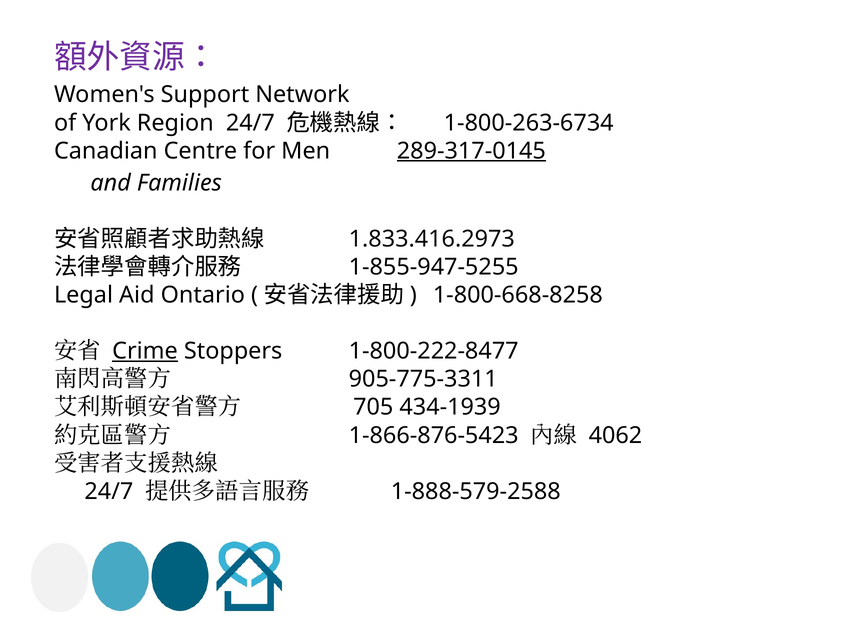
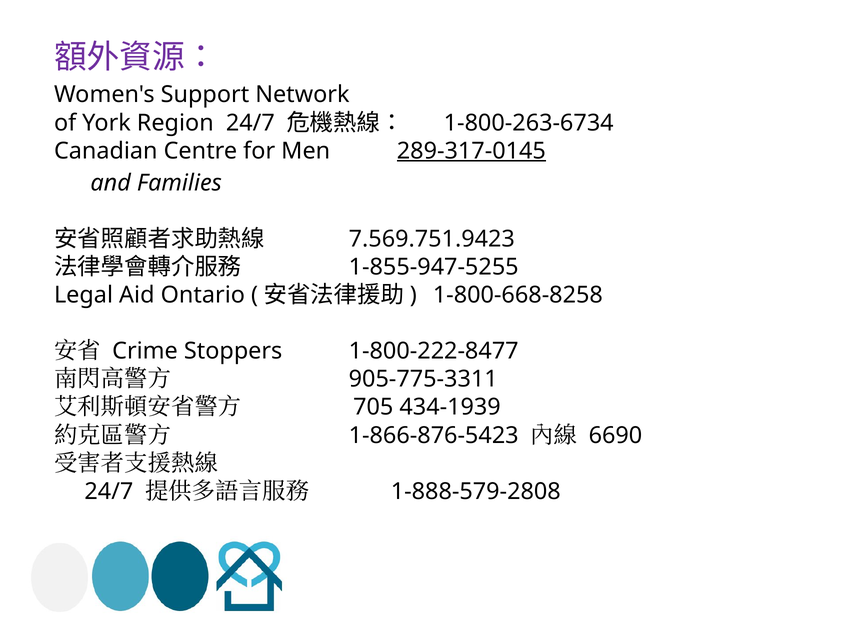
1.833.416.2973: 1.833.416.2973 -> 7.569.751.9423
Crime underline: present -> none
4062: 4062 -> 6690
1-888-579-2588: 1-888-579-2588 -> 1-888-579-2808
